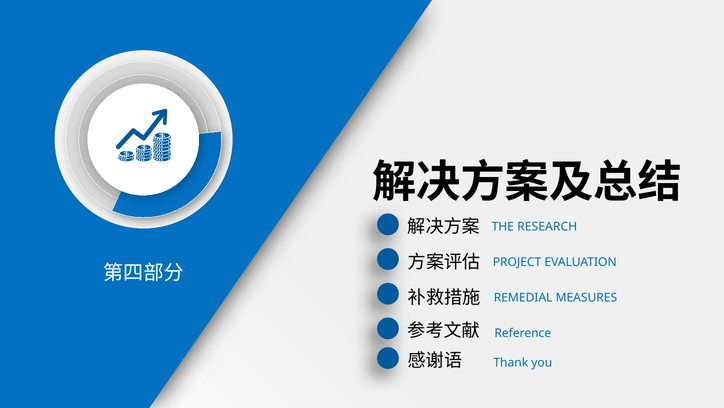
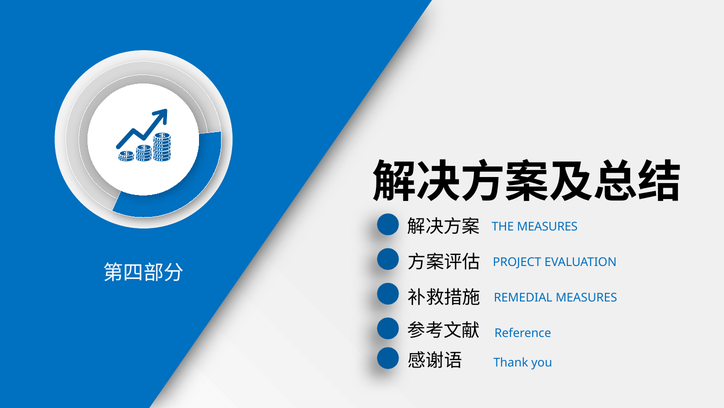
THE RESEARCH: RESEARCH -> MEASURES
